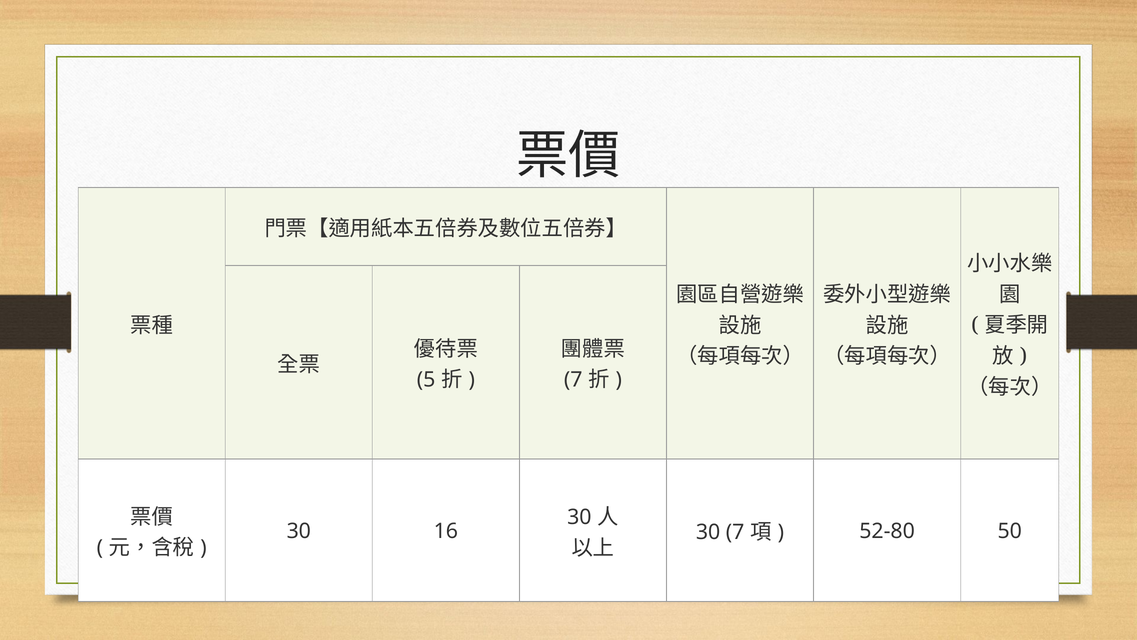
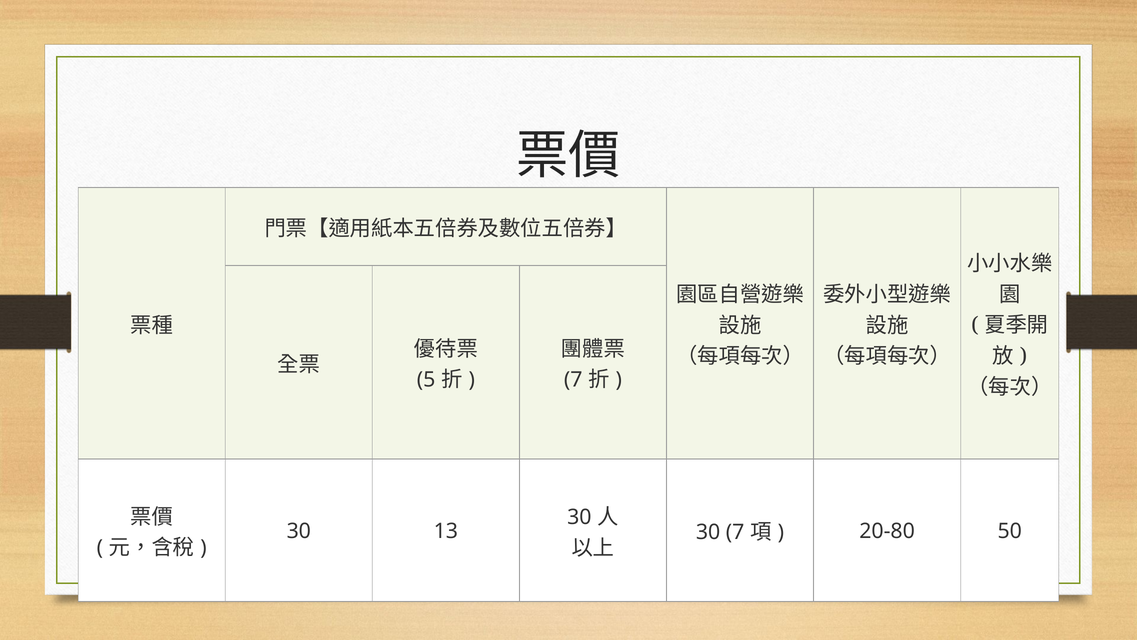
16: 16 -> 13
52-80: 52-80 -> 20-80
